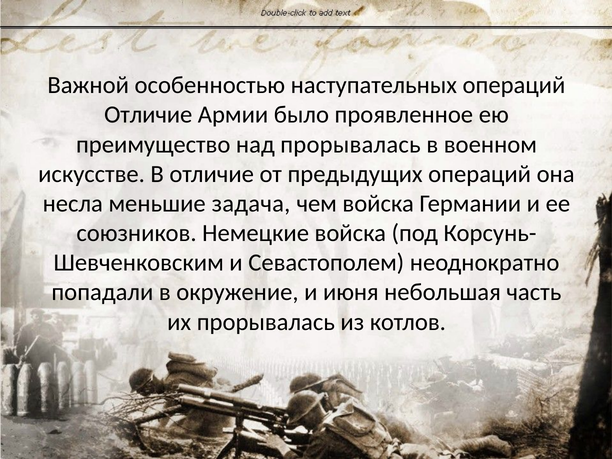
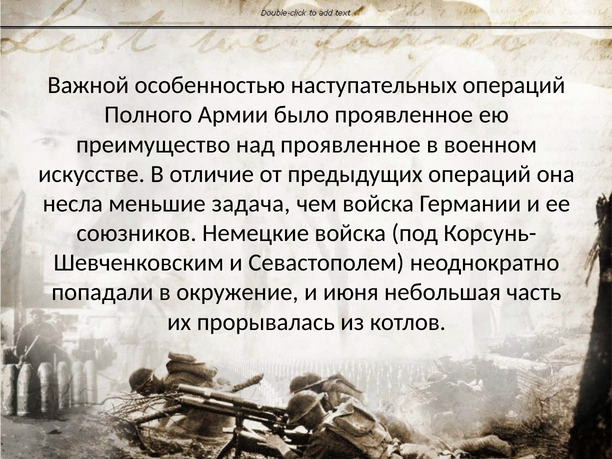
Отличие at (148, 115): Отличие -> Полного
над прорывалась: прорывалась -> проявленное
